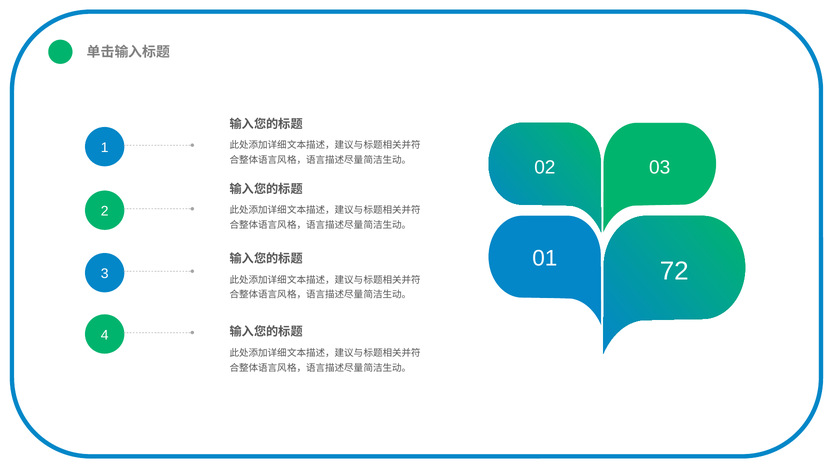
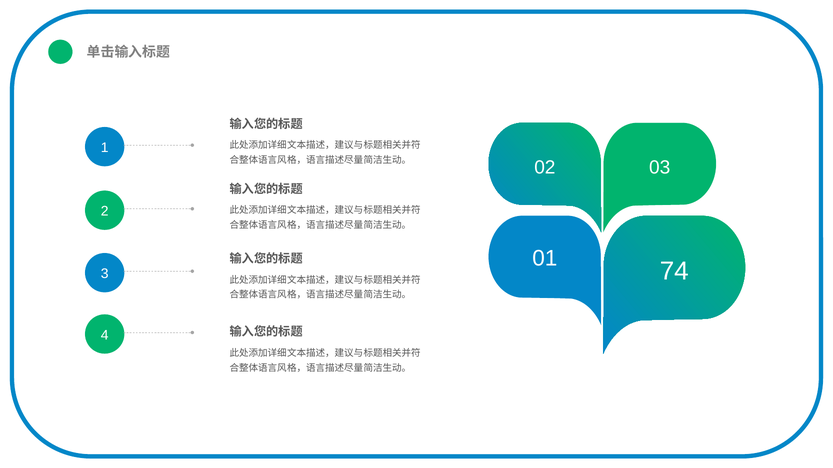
72: 72 -> 74
